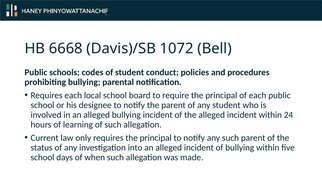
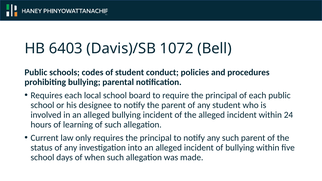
6668: 6668 -> 6403
